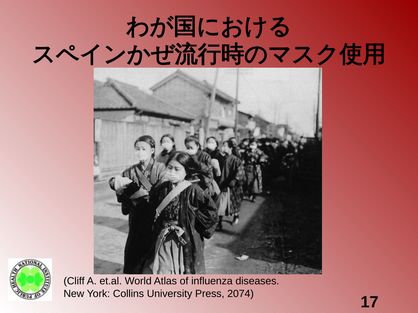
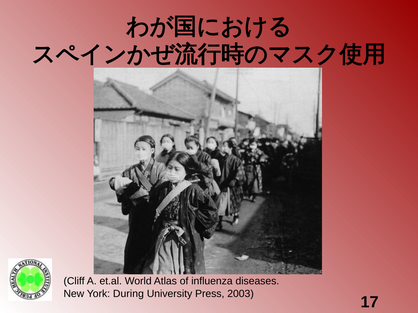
Collins: Collins -> During
2074: 2074 -> 2003
